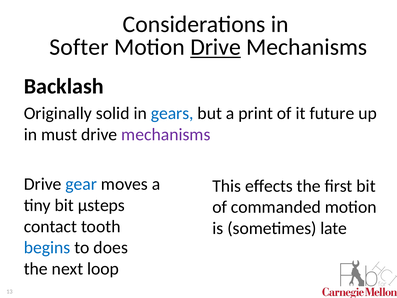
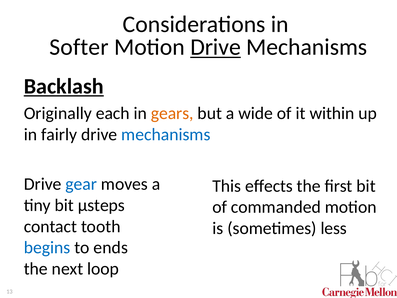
Backlash underline: none -> present
solid: solid -> each
gears colour: blue -> orange
print: print -> wide
future: future -> within
must: must -> fairly
mechanisms at (166, 134) colour: purple -> blue
late: late -> less
does: does -> ends
